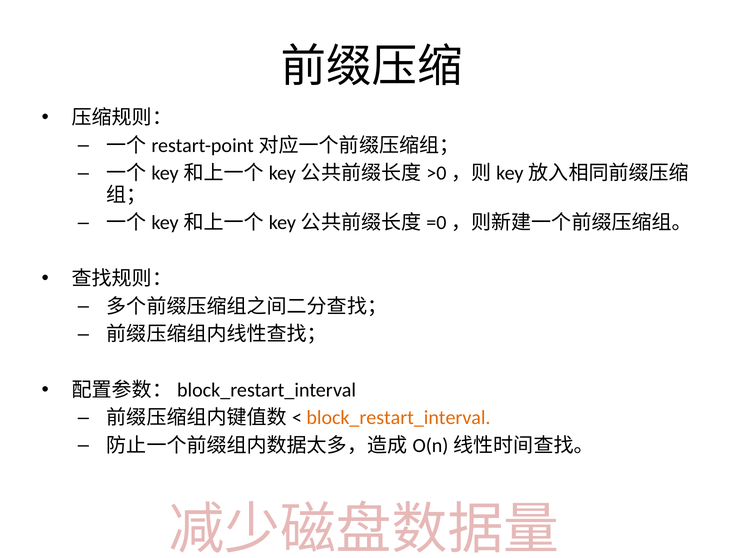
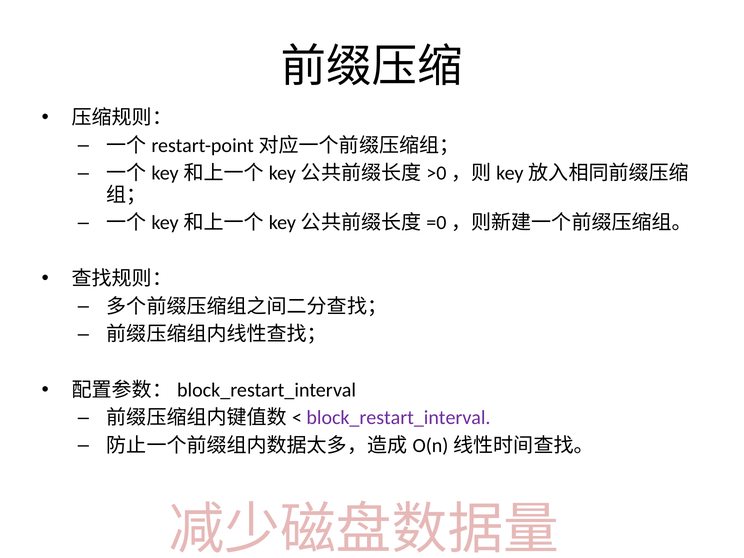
block_restart_interval colour: orange -> purple
